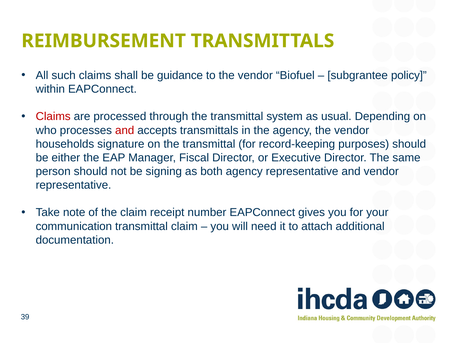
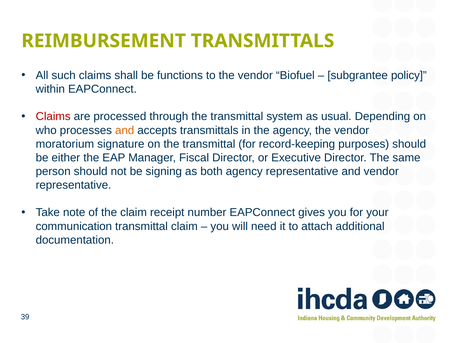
guidance: guidance -> functions
and at (125, 130) colour: red -> orange
households: households -> moratorium
